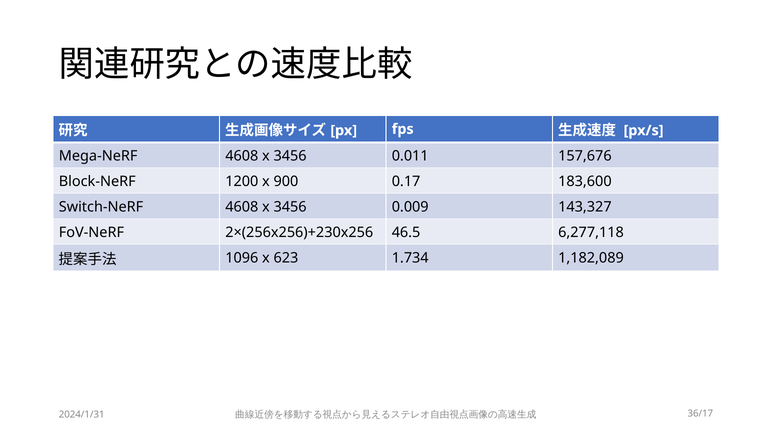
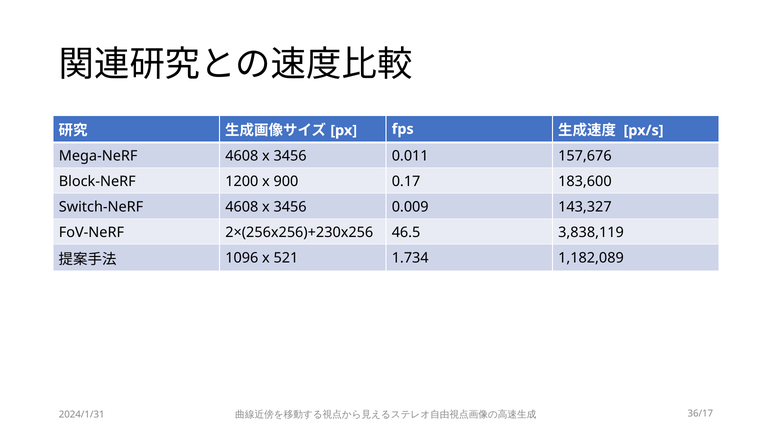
6,277,118: 6,277,118 -> 3,838,119
623: 623 -> 521
